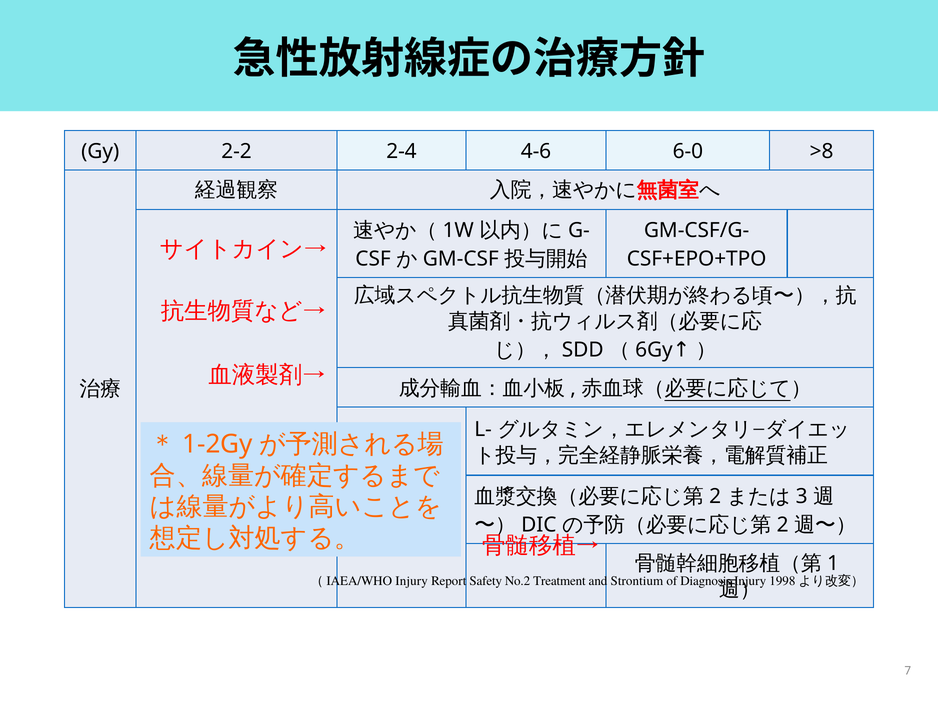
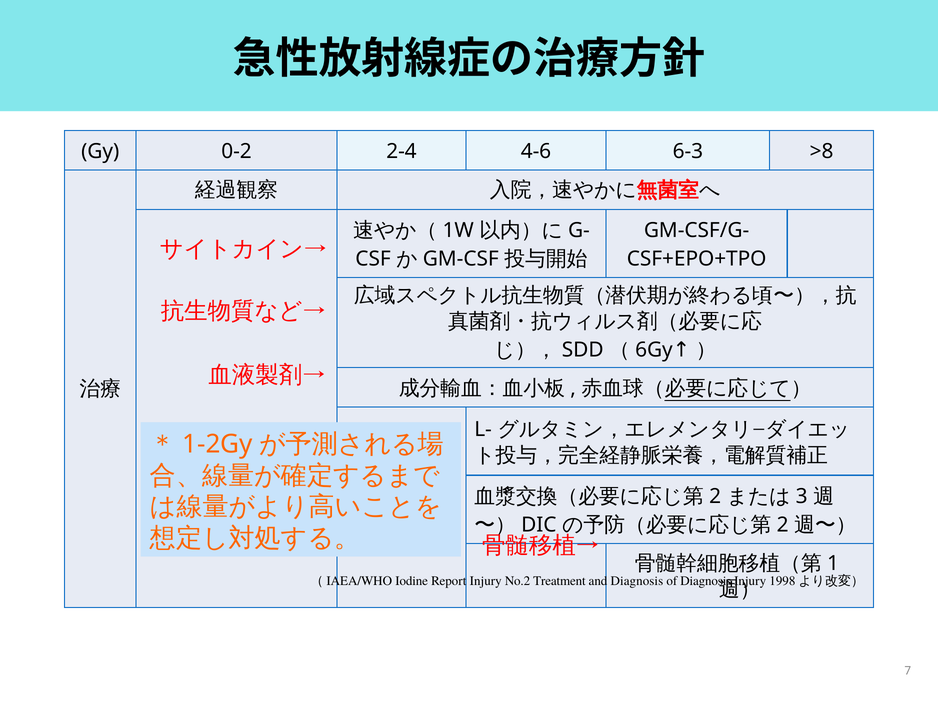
2-2: 2-2 -> 0-2
6-0: 6-0 -> 6-3
（IAEA/WHO Injury: Injury -> Iodine
Report Safety: Safety -> Injury
and Strontium: Strontium -> Diagnosis
